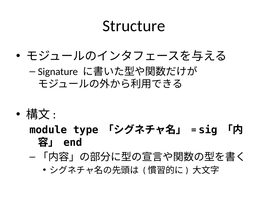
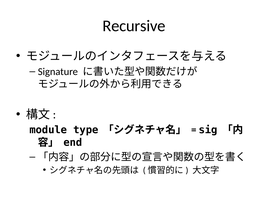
Structure: Structure -> Recursive
